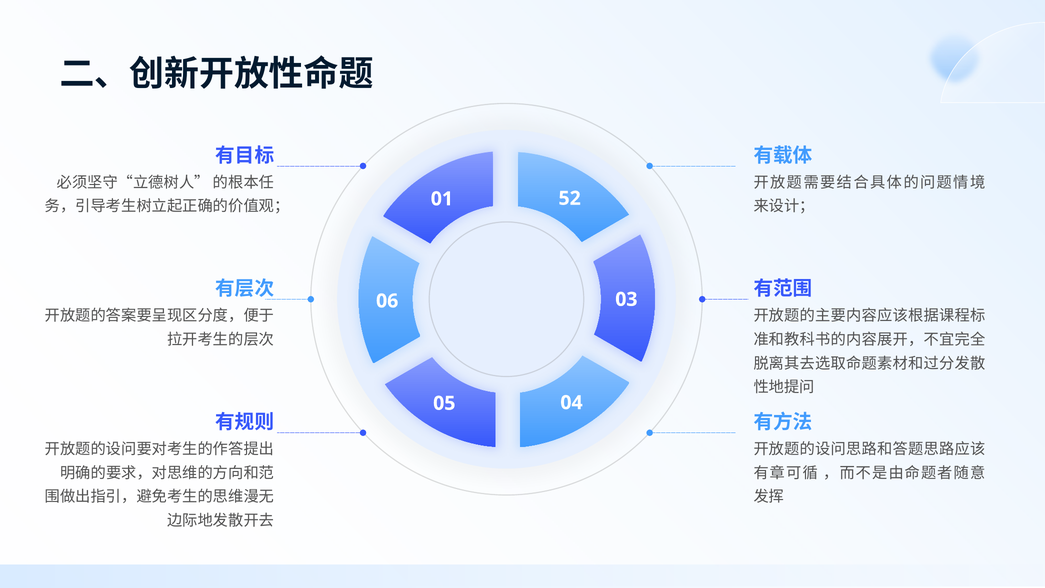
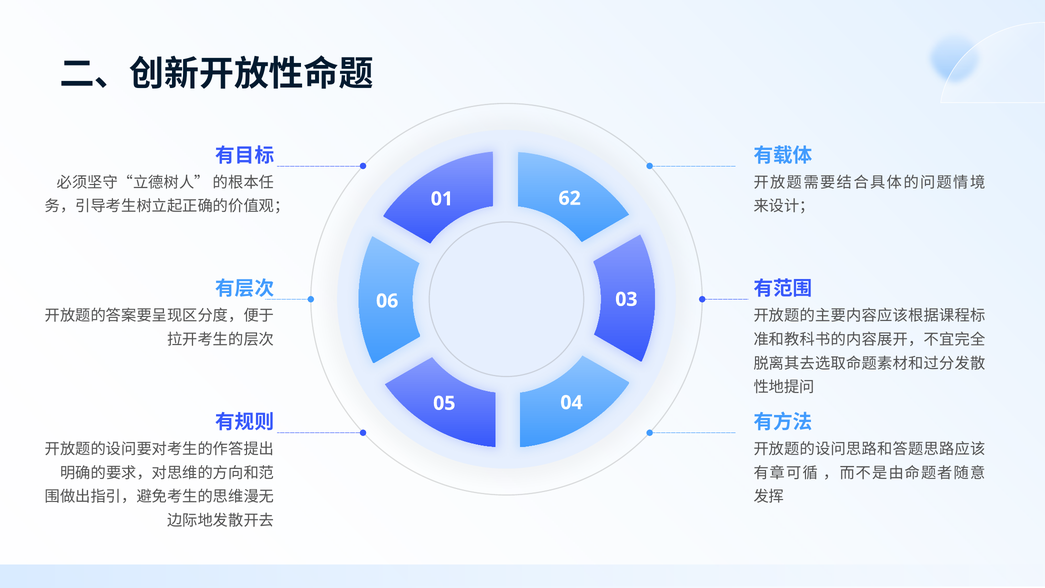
52: 52 -> 62
